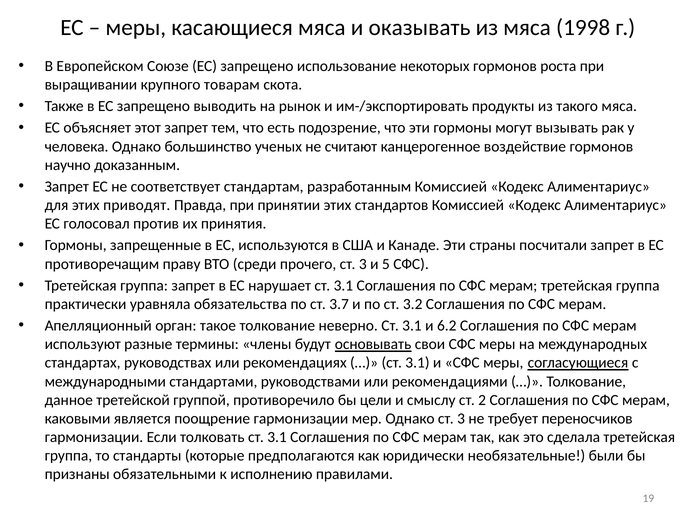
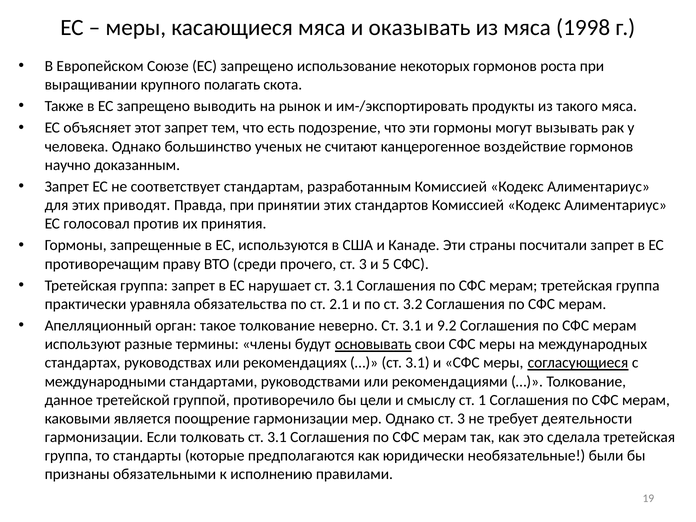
товарам: товарам -> полагать
3.7: 3.7 -> 2.1
6.2: 6.2 -> 9.2
2: 2 -> 1
переносчиков: переносчиков -> деятельности
